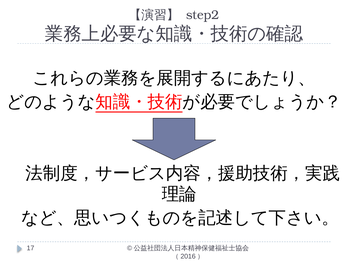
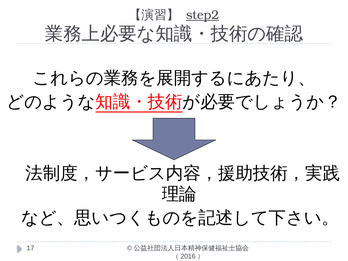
step2 underline: none -> present
